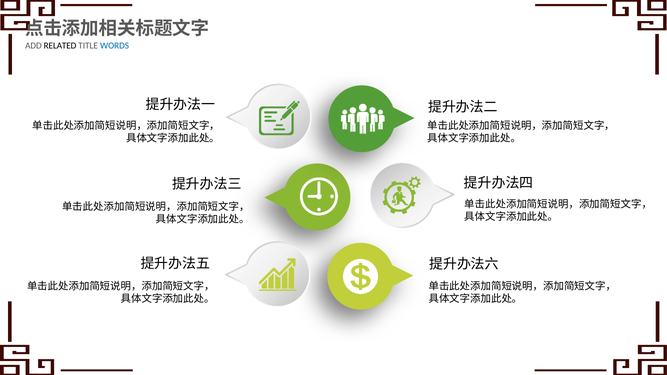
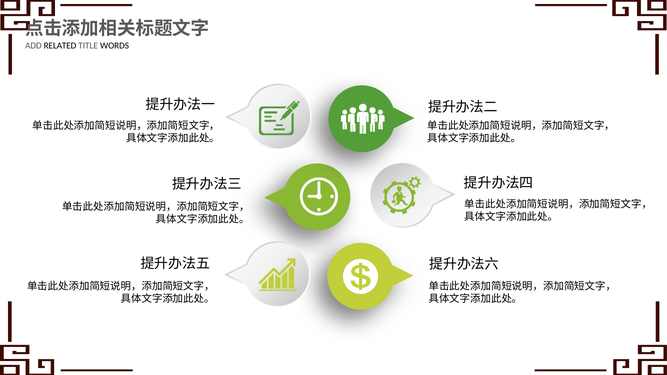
WORDS colour: blue -> black
